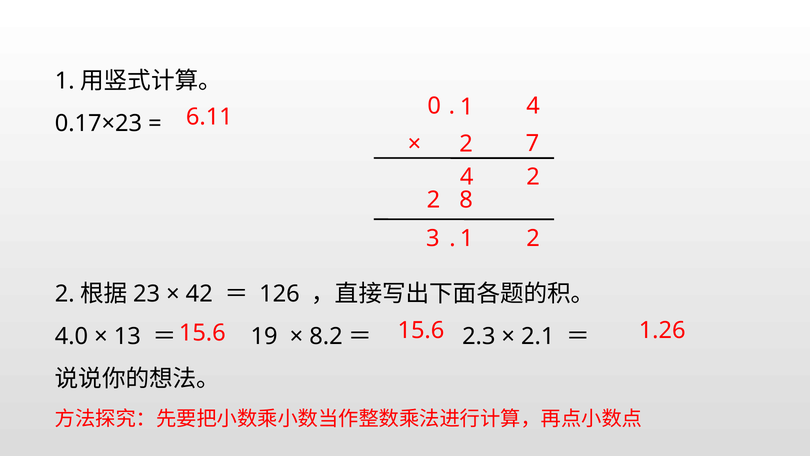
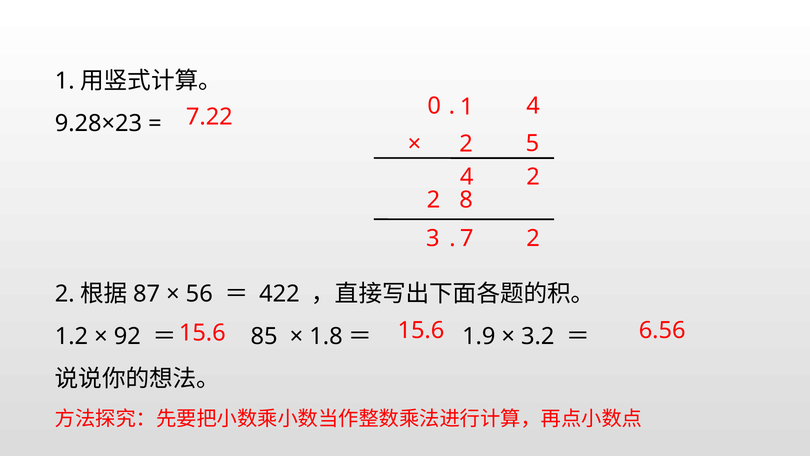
6.11: 6.11 -> 7.22
0.17×23: 0.17×23 -> 9.28×23
7: 7 -> 5
3 1: 1 -> 7
23: 23 -> 87
42: 42 -> 56
126: 126 -> 422
1.26: 1.26 -> 6.56
4.0: 4.0 -> 1.2
13: 13 -> 92
19: 19 -> 85
8.2: 8.2 -> 1.8
2.3: 2.3 -> 1.9
2.1: 2.1 -> 3.2
